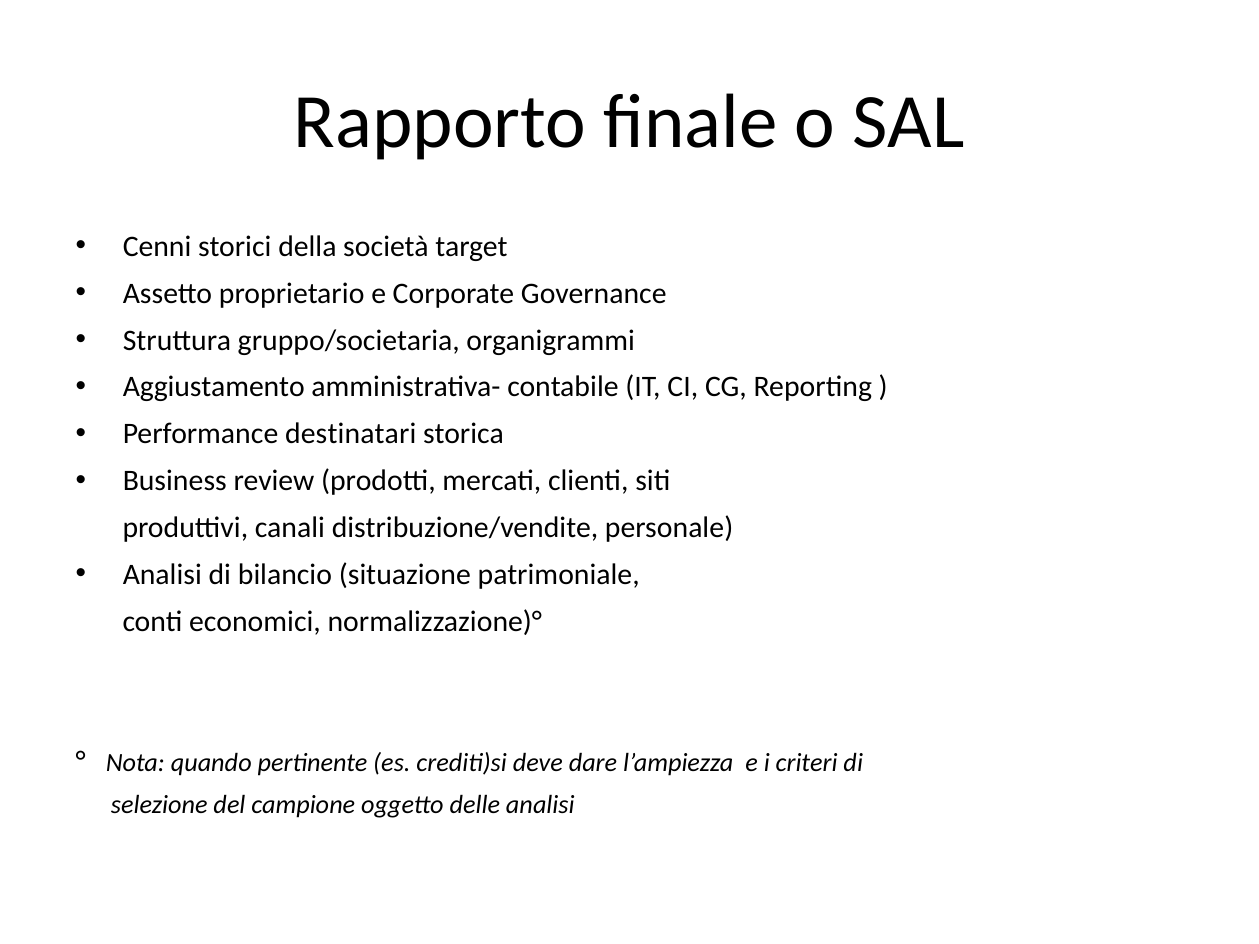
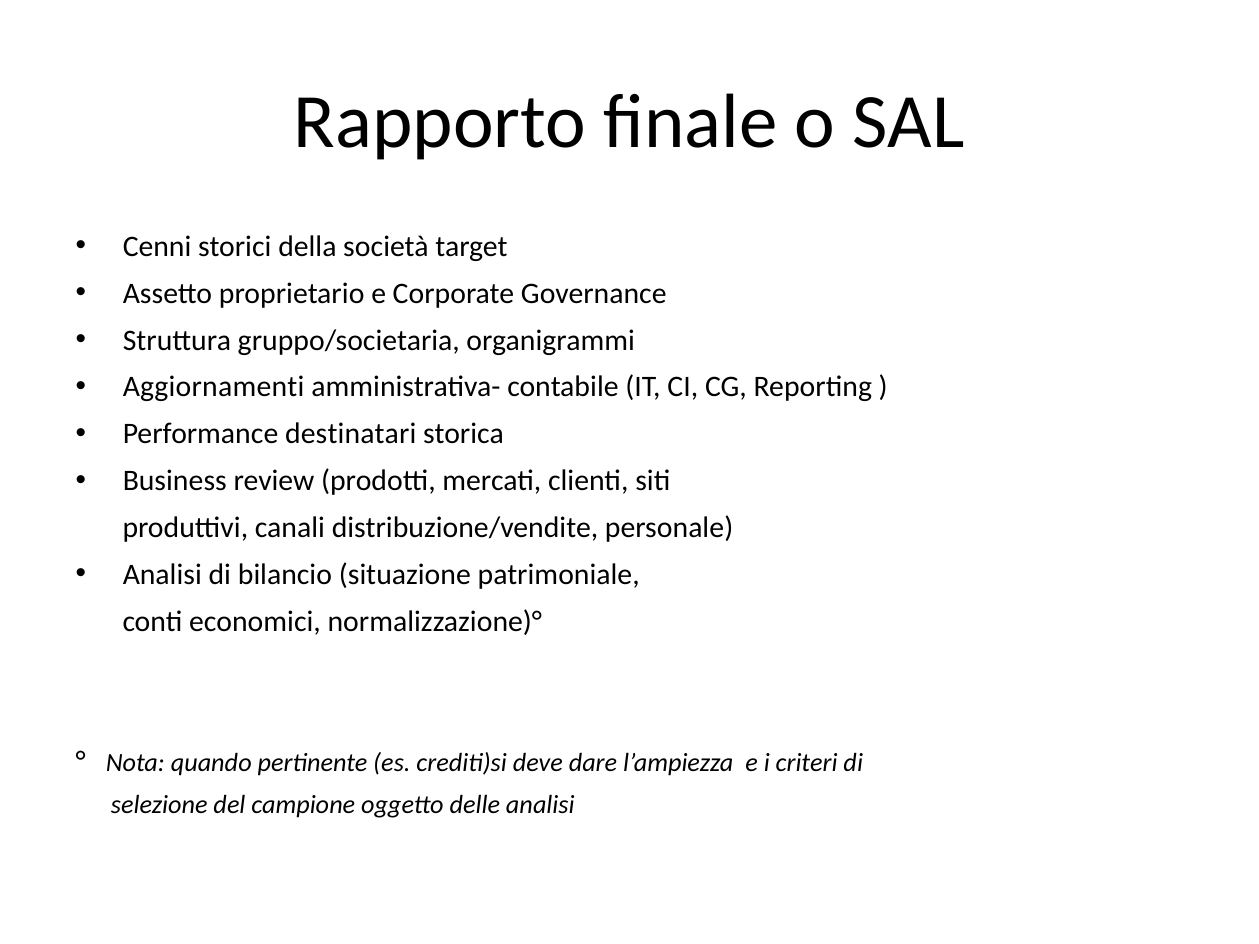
Aggiustamento: Aggiustamento -> Aggiornamenti
